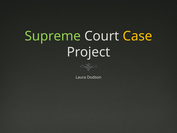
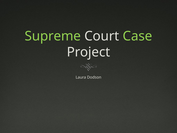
Case colour: yellow -> light green
